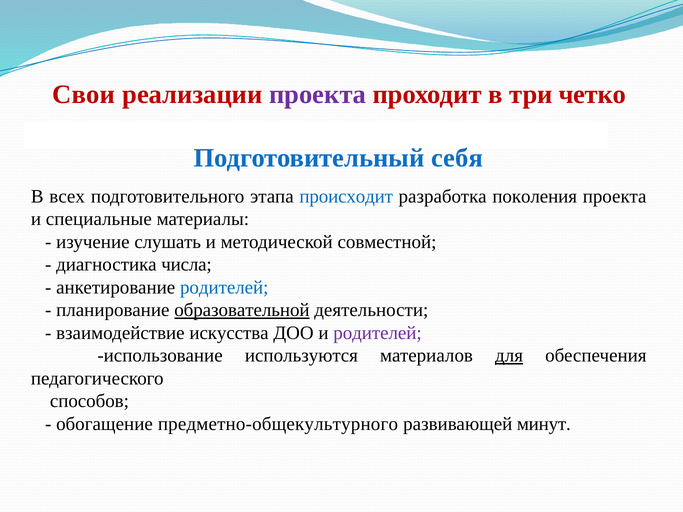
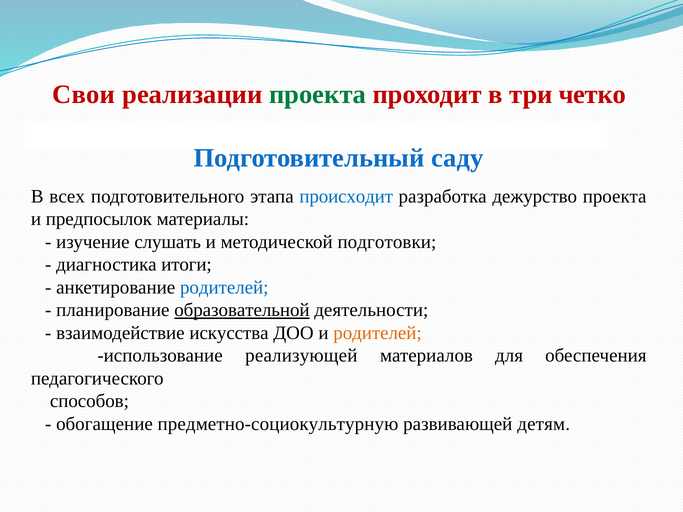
проекта at (317, 94) colour: purple -> green
себя: себя -> саду
поколения: поколения -> дежурство
специальные: специальные -> предпосылок
совместной: совместной -> подготовки
числа: числа -> итоги
родителей at (378, 333) colour: purple -> orange
используются: используются -> реализующей
для underline: present -> none
предметно-общекультурного: предметно-общекультурного -> предметно-социокультурную
минут: минут -> детям
